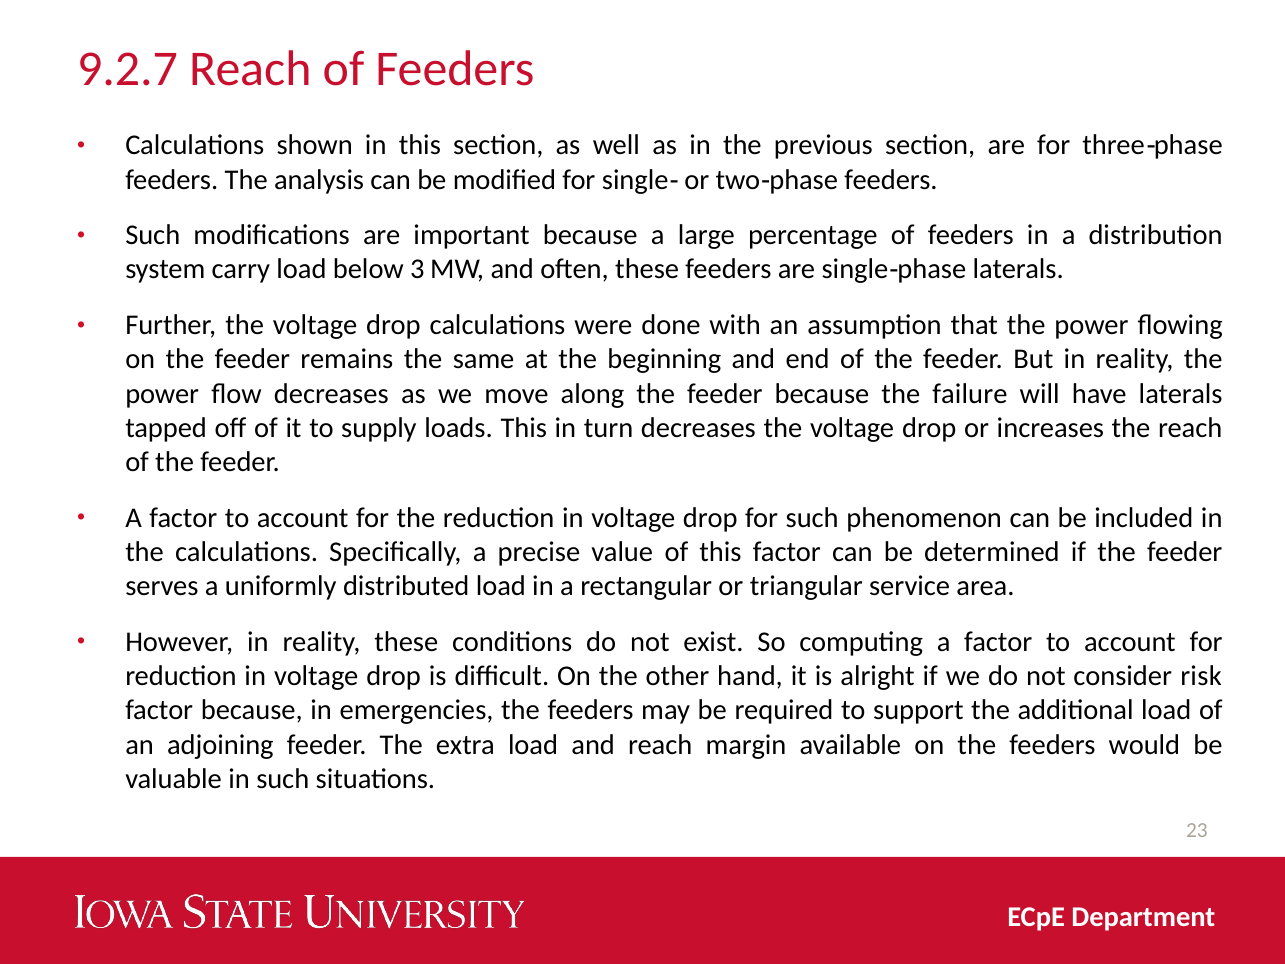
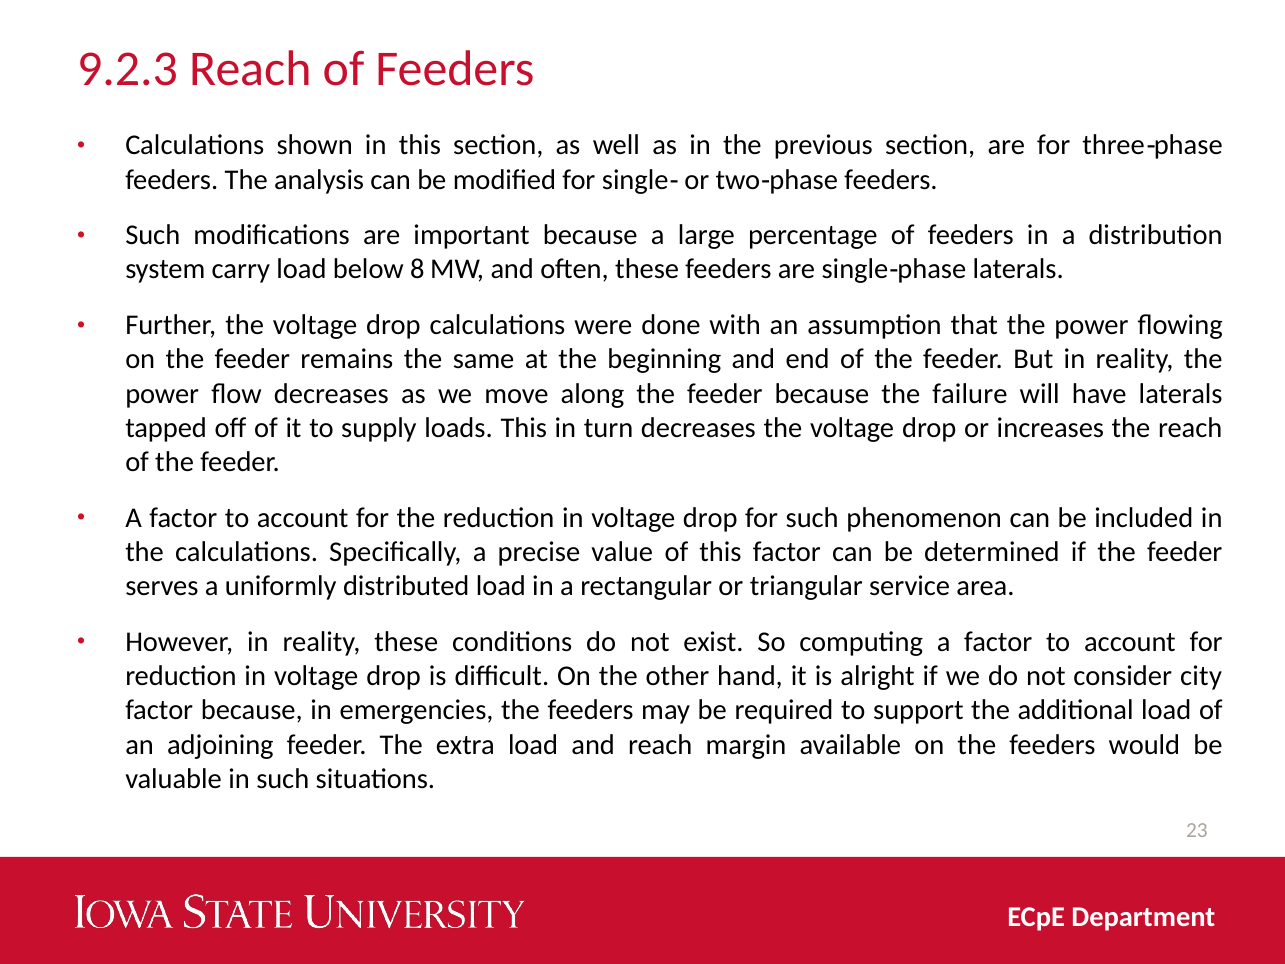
9.2.7: 9.2.7 -> 9.2.3
3: 3 -> 8
risk: risk -> city
